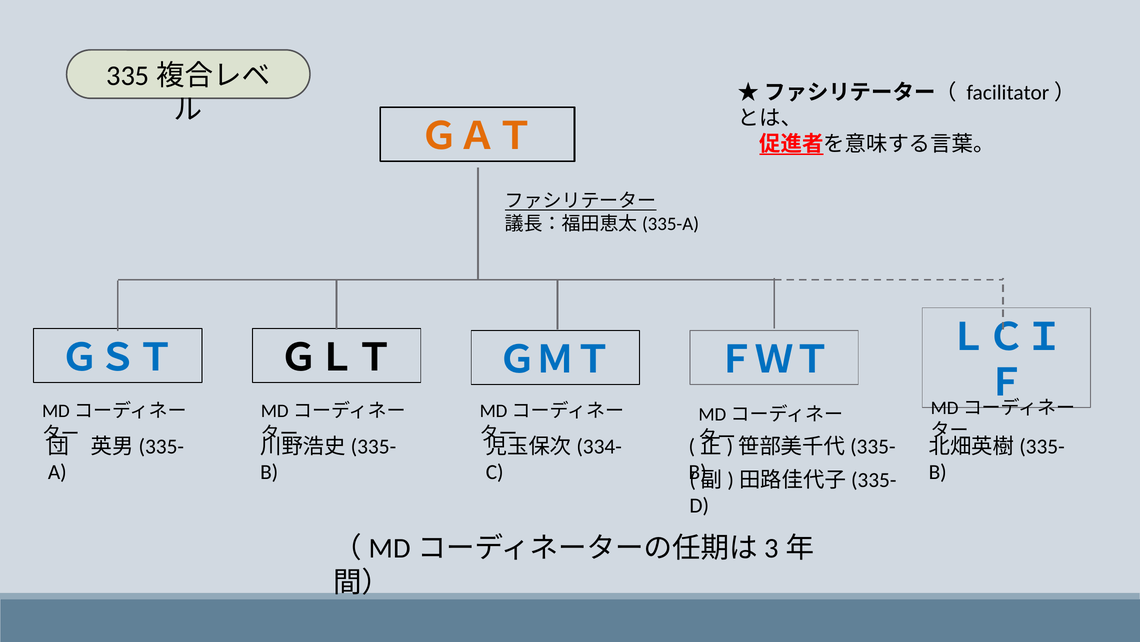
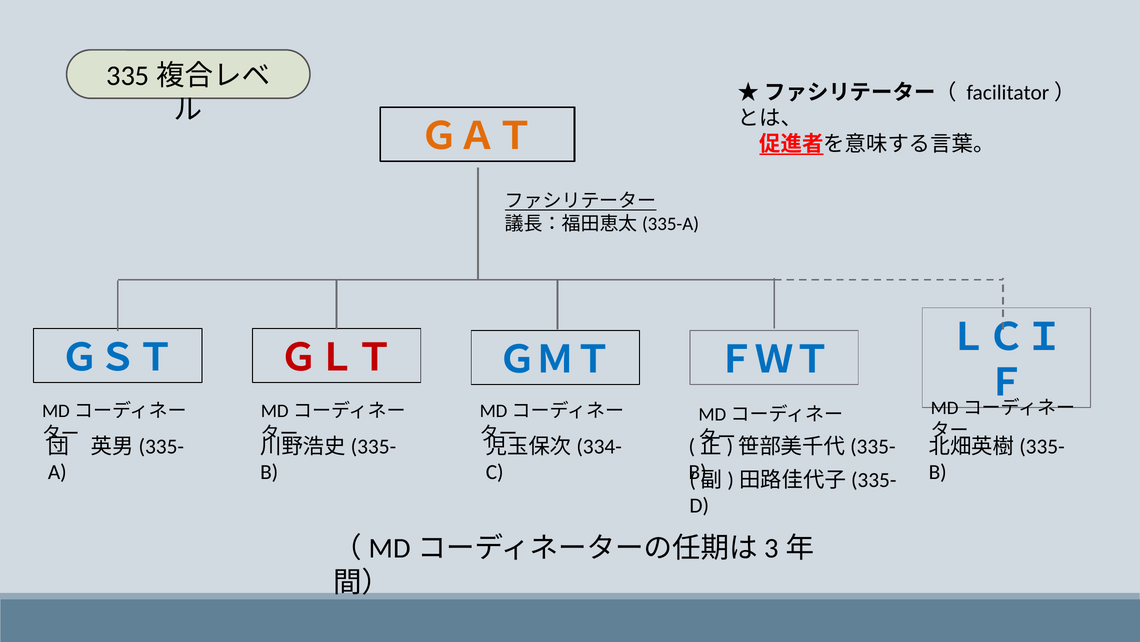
ＧＬＴ colour: black -> red
